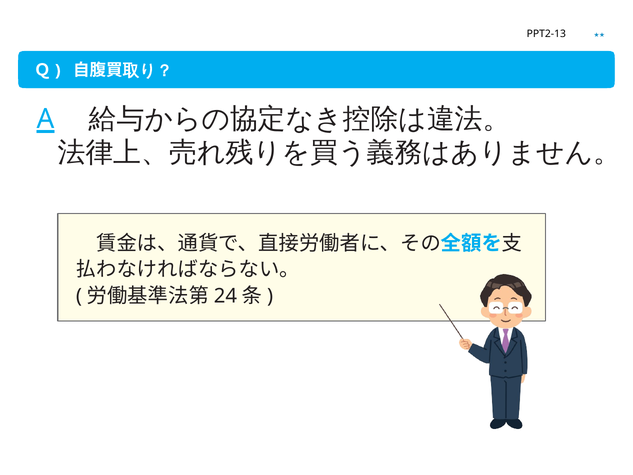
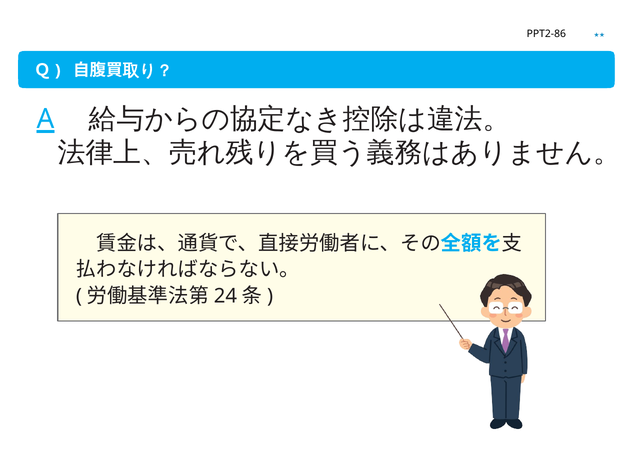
PPT2-13: PPT2-13 -> PPT2-86
